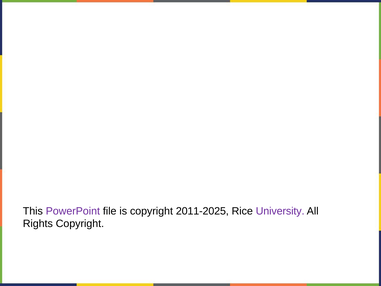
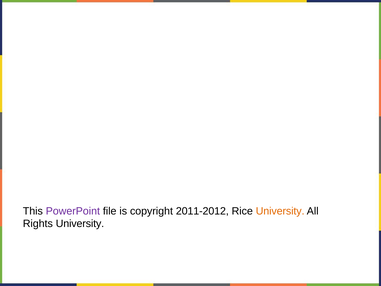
2011-2025: 2011-2025 -> 2011-2012
University at (280, 211) colour: purple -> orange
Rights Copyright: Copyright -> University
